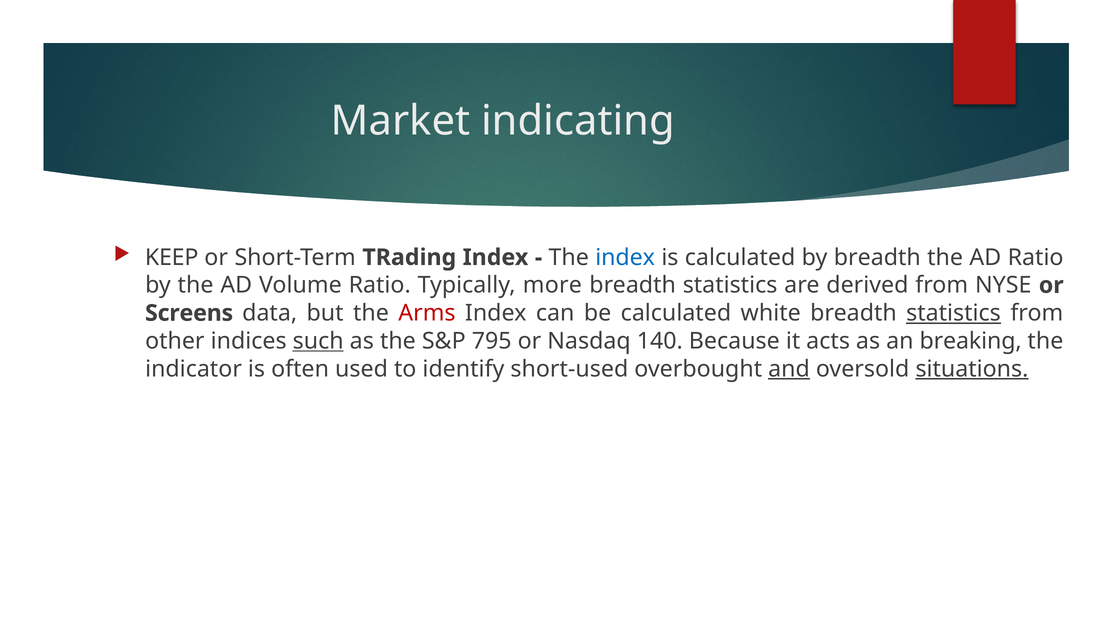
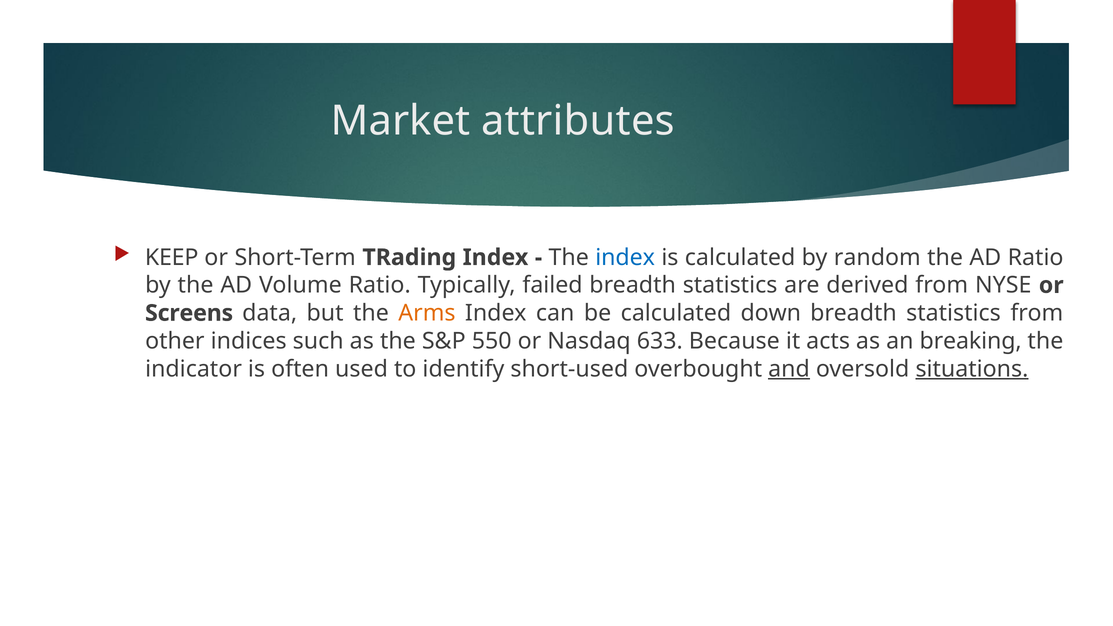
indicating: indicating -> attributes
by breadth: breadth -> random
more: more -> failed
Arms colour: red -> orange
white: white -> down
statistics at (954, 313) underline: present -> none
such underline: present -> none
795: 795 -> 550
140: 140 -> 633
